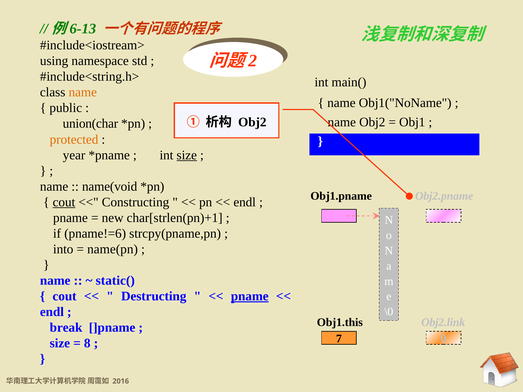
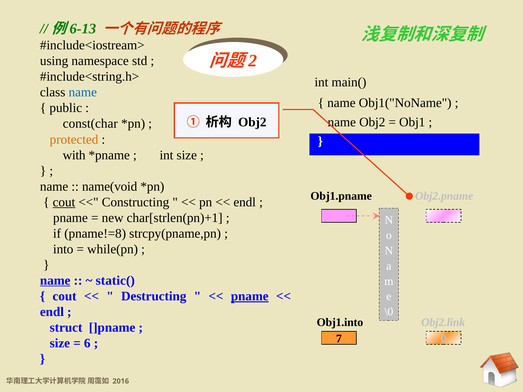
name at (83, 92) colour: orange -> blue
union(char: union(char -> const(char
year: year -> with
size at (187, 155) underline: present -> none
pname!=6: pname!=6 -> pname!=8
name(pn: name(pn -> while(pn
name at (55, 281) underline: none -> present
Obj1.this: Obj1.this -> Obj1.into
break: break -> struct
8: 8 -> 6
